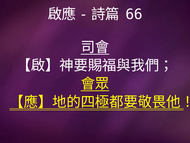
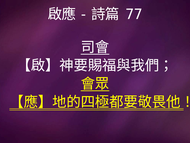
66: 66 -> 77
